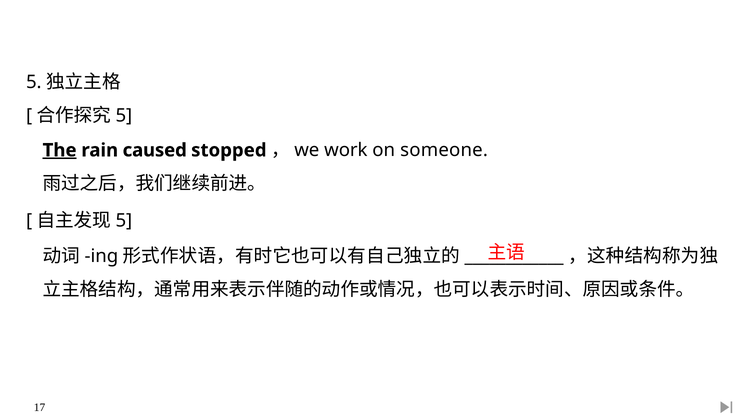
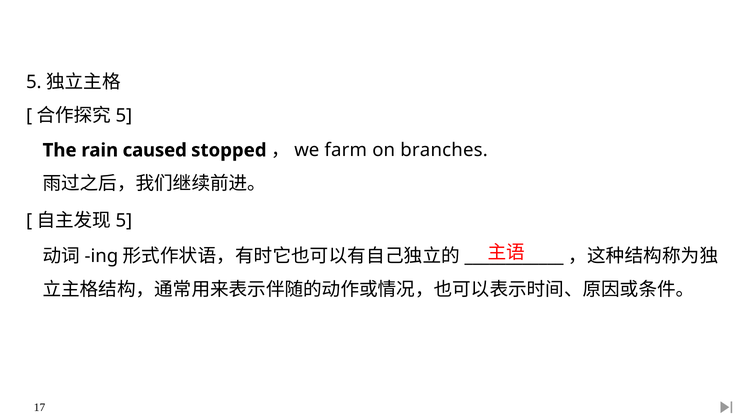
The underline: present -> none
work: work -> farm
someone: someone -> branches
